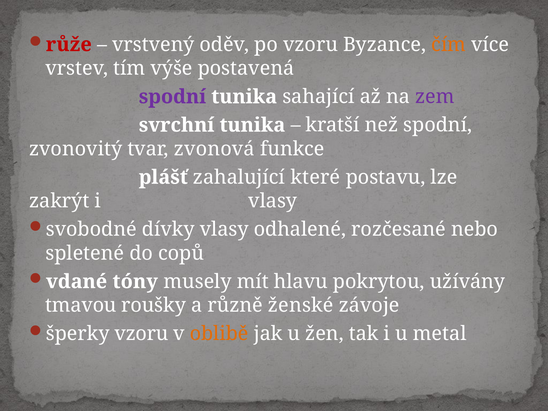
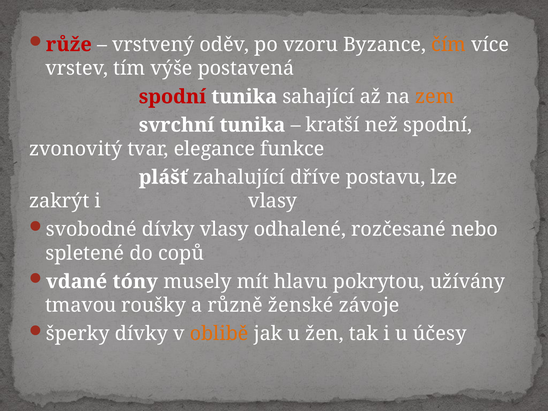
spodní at (172, 97) colour: purple -> red
zem colour: purple -> orange
zvonová: zvonová -> elegance
které: které -> dříve
šperky vzoru: vzoru -> dívky
metal: metal -> účesy
